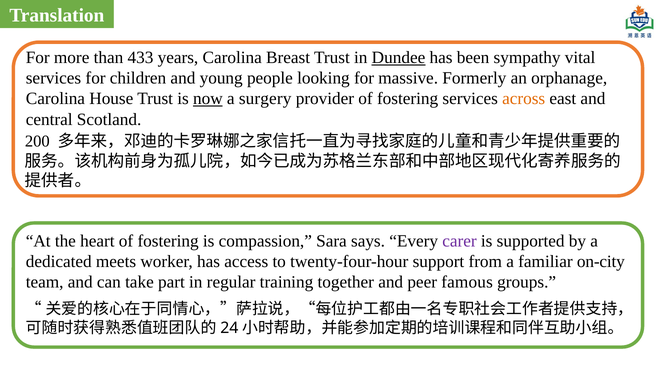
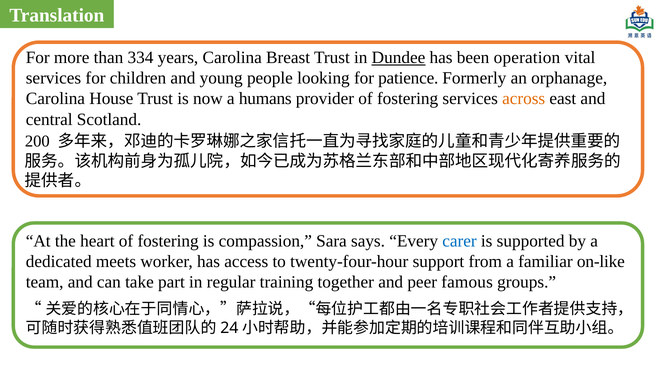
433: 433 -> 334
sympathy: sympathy -> operation
massive: massive -> patience
now underline: present -> none
surgery: surgery -> humans
carer colour: purple -> blue
on-city: on-city -> on-like
